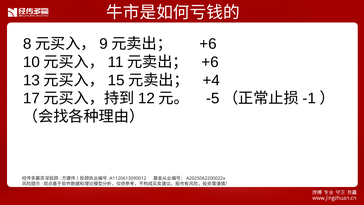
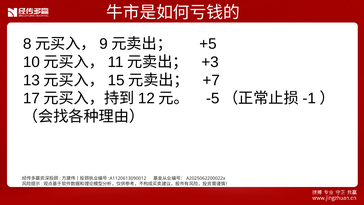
+6 at (208, 44): +6 -> +5
+6 at (210, 62): +6 -> +3
+4: +4 -> +7
